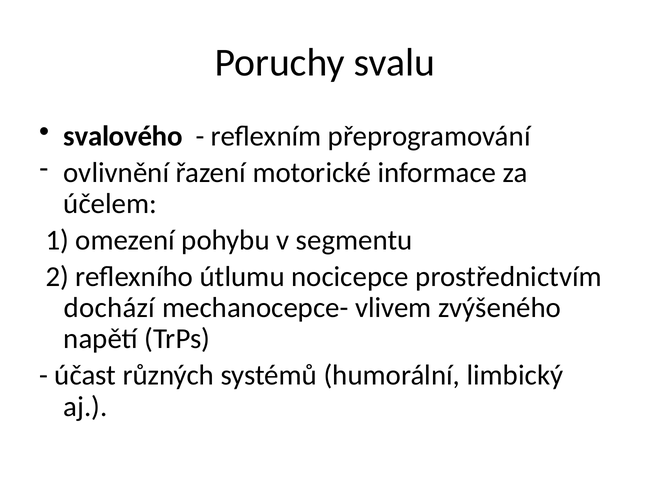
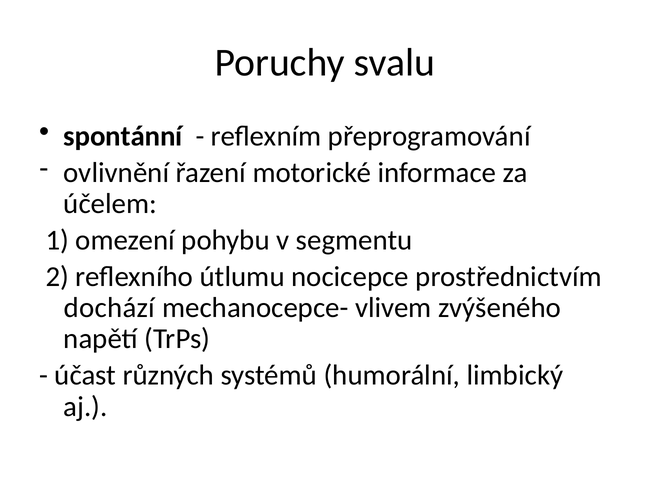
svalového: svalového -> spontánní
